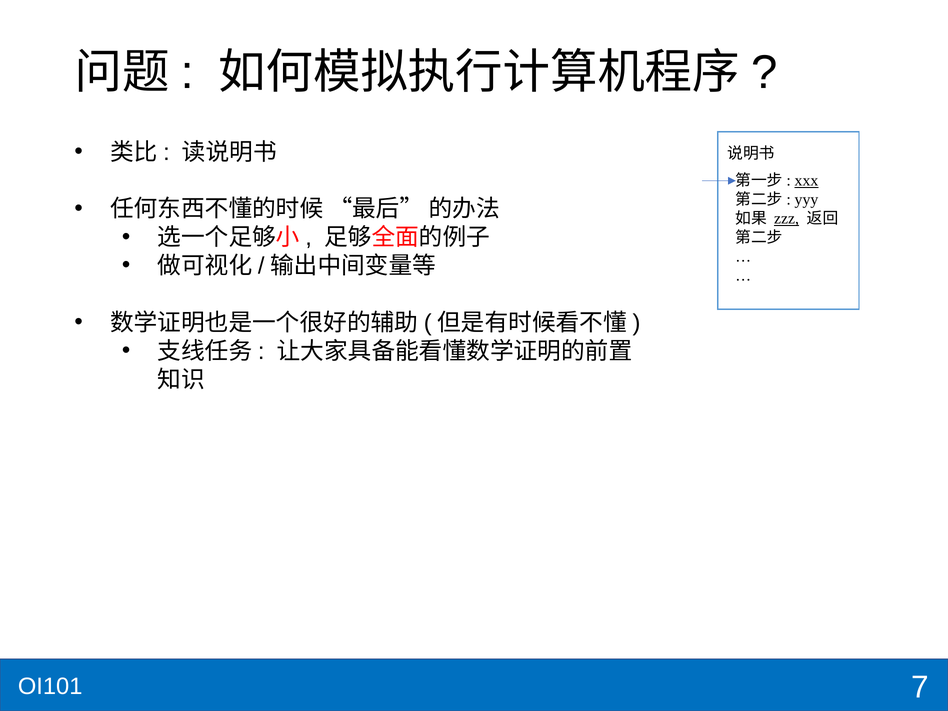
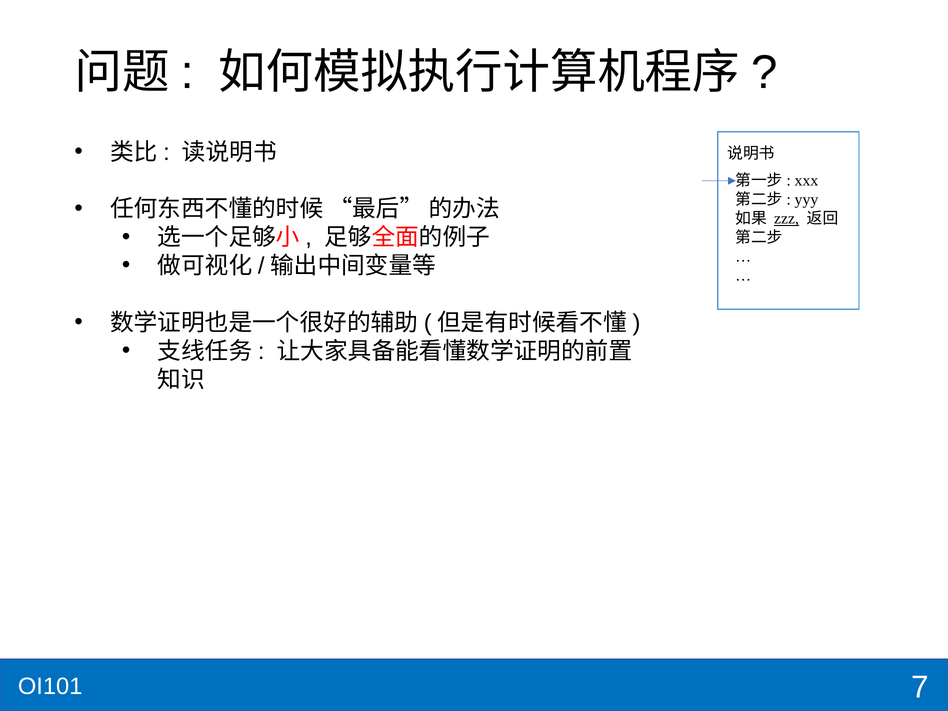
xxx underline: present -> none
